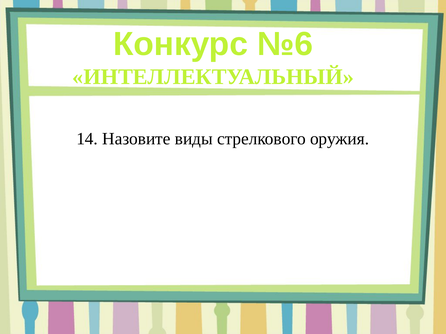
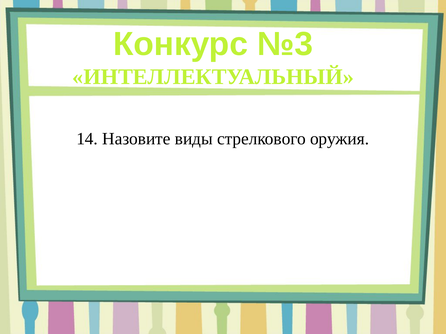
№6: №6 -> №3
